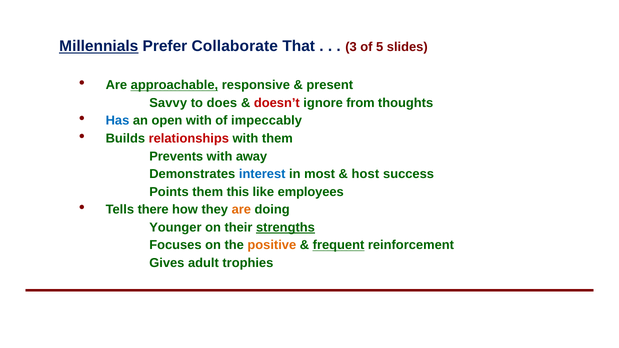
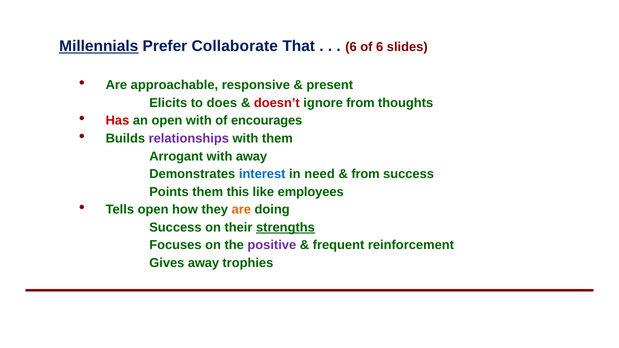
3 at (351, 47): 3 -> 6
of 5: 5 -> 6
approachable underline: present -> none
Savvy: Savvy -> Elicits
Has colour: blue -> red
impeccably: impeccably -> encourages
relationships colour: red -> purple
Prevents: Prevents -> Arrogant
most: most -> need
host at (365, 174): host -> from
Tells there: there -> open
Younger at (175, 228): Younger -> Success
positive colour: orange -> purple
frequent underline: present -> none
Gives adult: adult -> away
